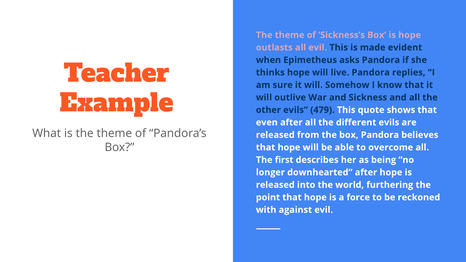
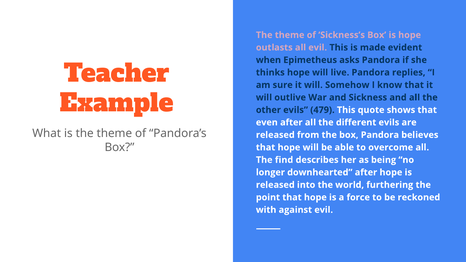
first: first -> find
